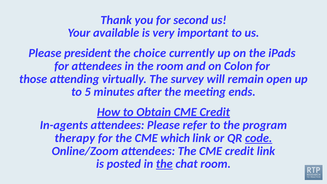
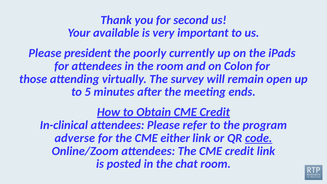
choice: choice -> poorly
In-agents: In-agents -> In-clinical
therapy: therapy -> adverse
which: which -> either
the at (164, 164) underline: present -> none
